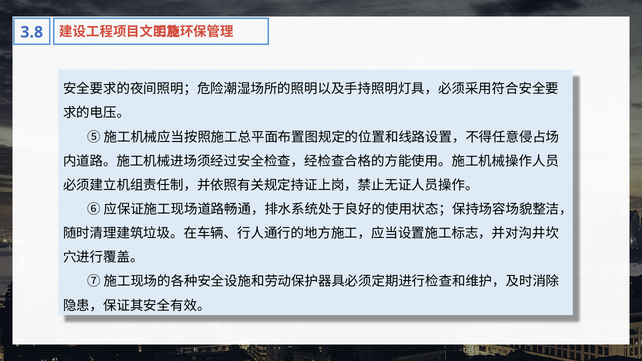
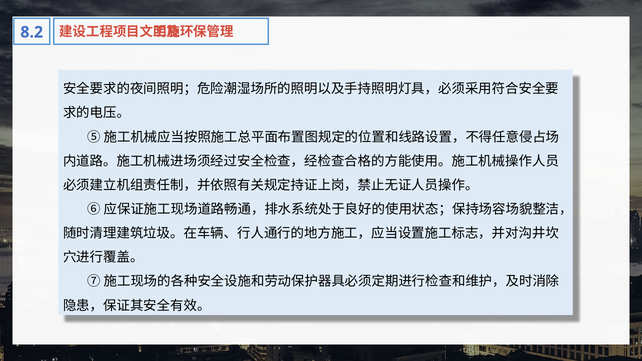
3.8: 3.8 -> 8.2
